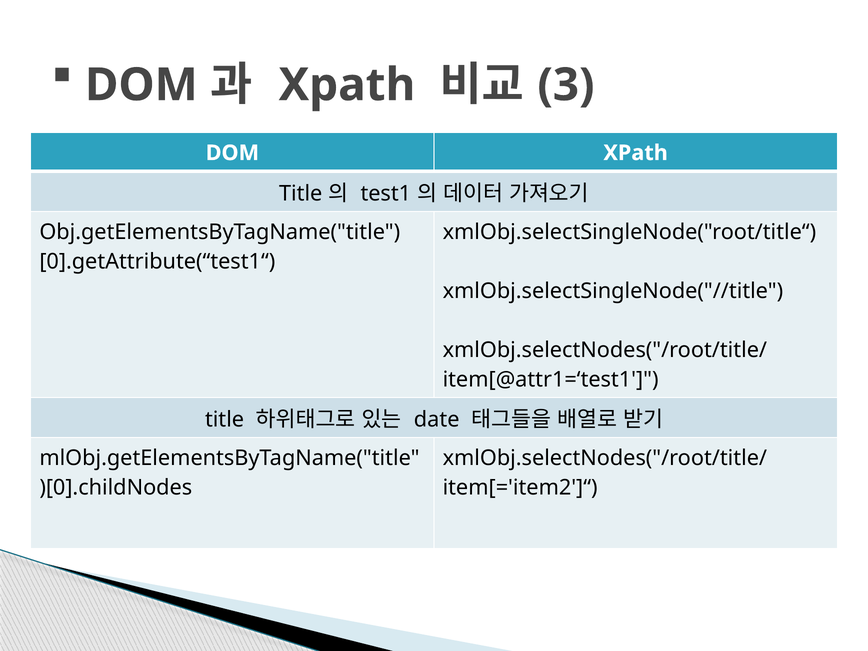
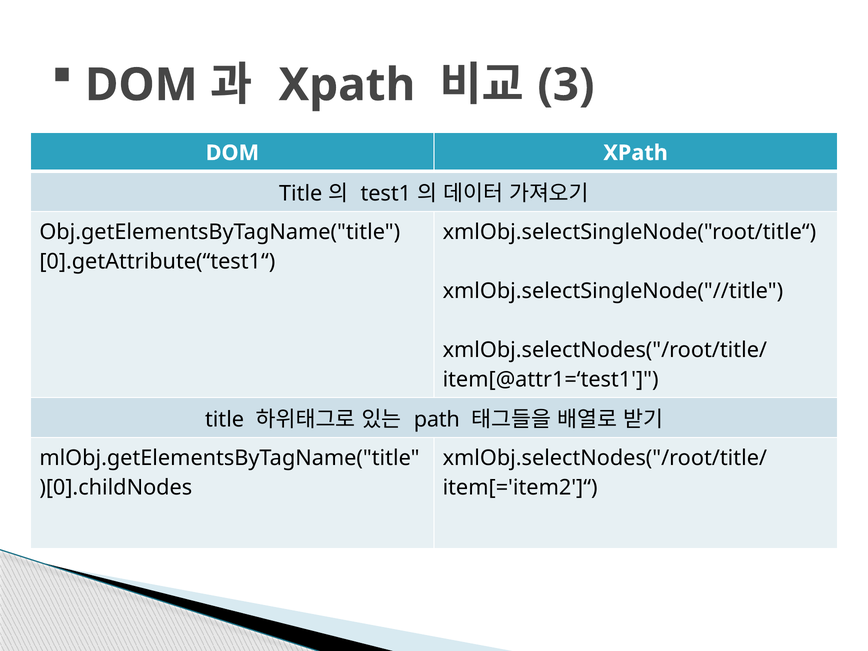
date: date -> path
